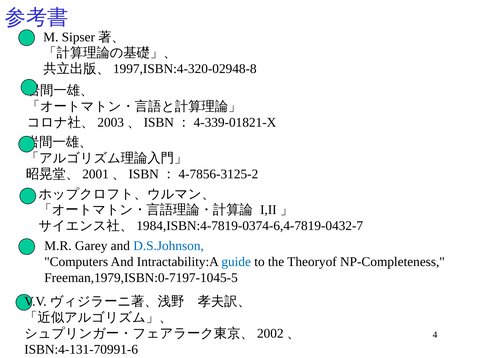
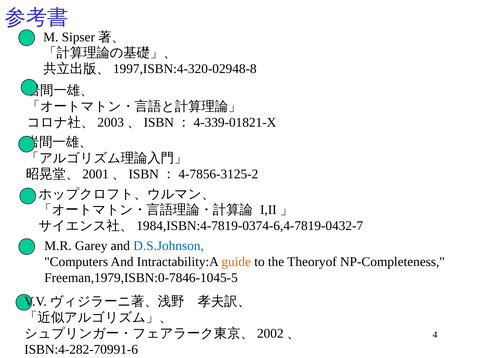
guide colour: blue -> orange
Freeman,1979,ISBN:0-7197-1045-5: Freeman,1979,ISBN:0-7197-1045-5 -> Freeman,1979,ISBN:0-7846-1045-5
ISBN:4-131-70991-6: ISBN:4-131-70991-6 -> ISBN:4-282-70991-6
